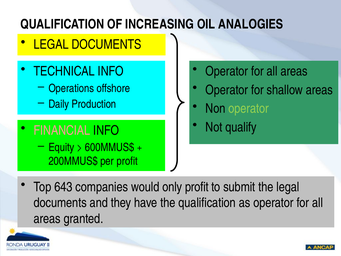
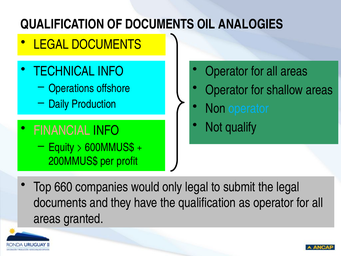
OF INCREASING: INCREASING -> DOCUMENTS
operator at (249, 108) colour: light green -> light blue
643: 643 -> 660
only profit: profit -> legal
